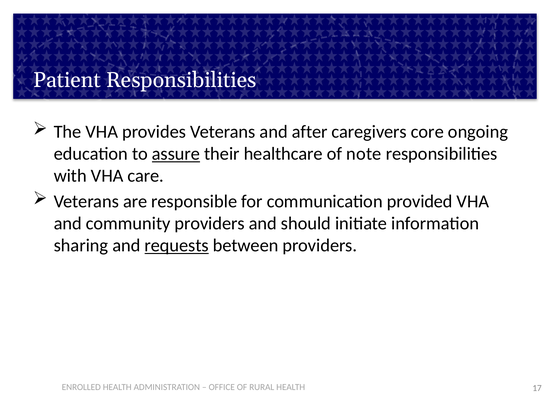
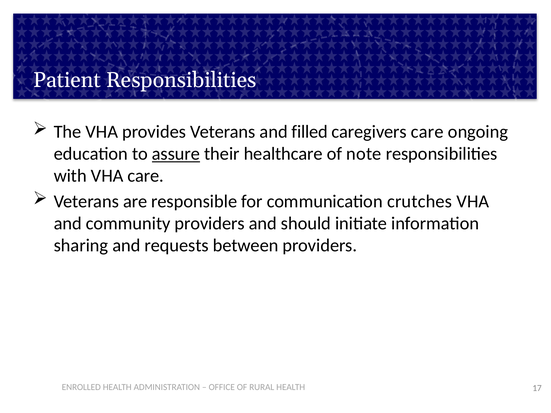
after: after -> filled
caregivers core: core -> care
provided: provided -> crutches
requests underline: present -> none
